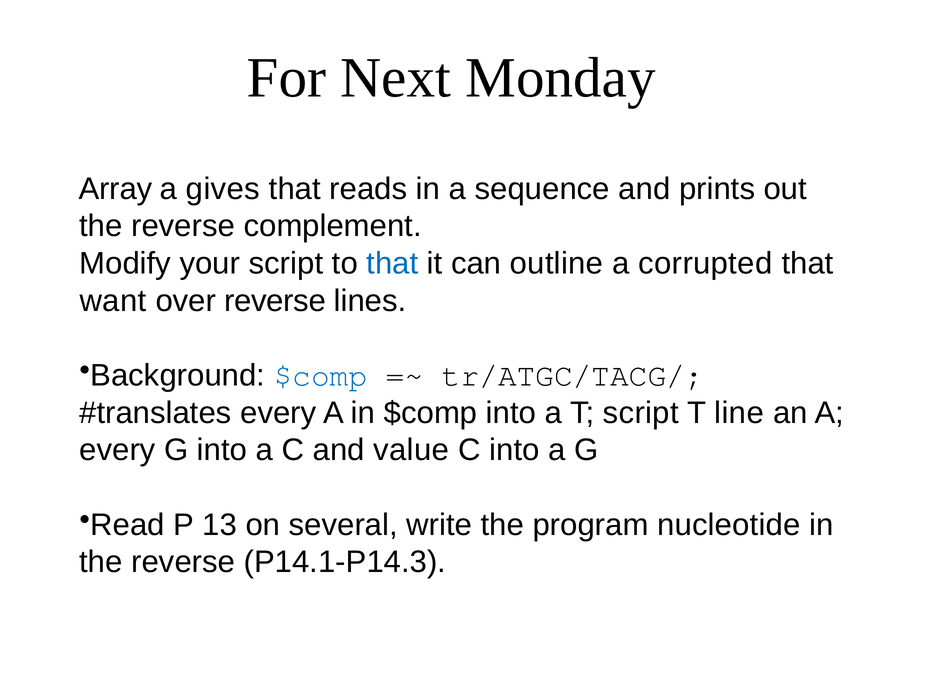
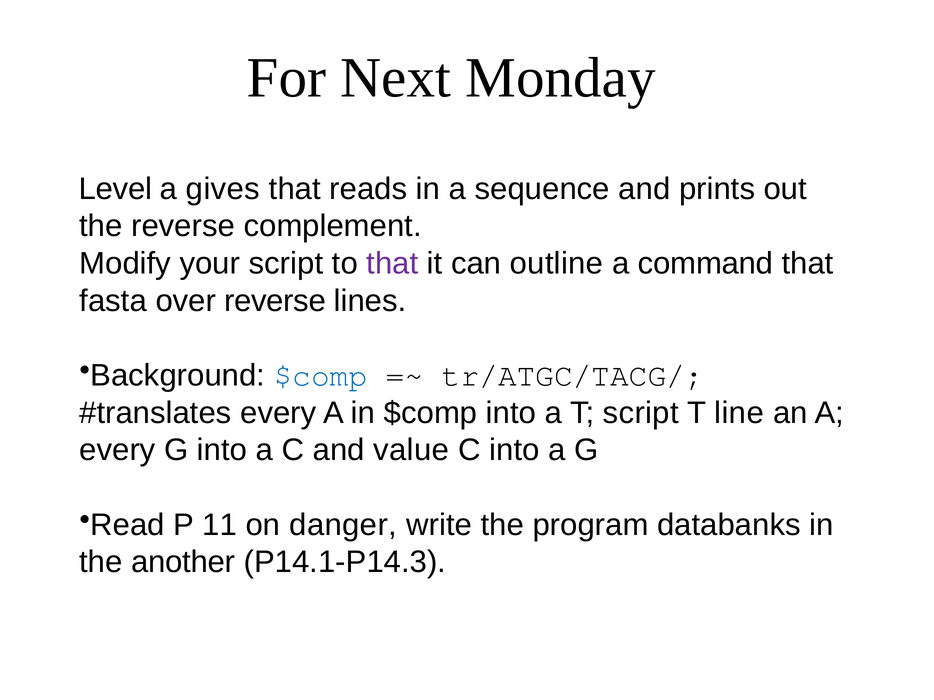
Array: Array -> Level
that at (392, 264) colour: blue -> purple
corrupted: corrupted -> command
want: want -> fasta
13: 13 -> 11
several: several -> danger
nucleotide: nucleotide -> databanks
reverse at (183, 563): reverse -> another
